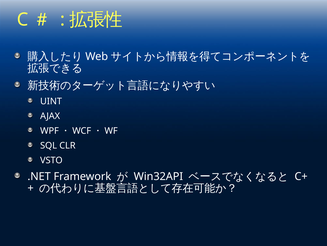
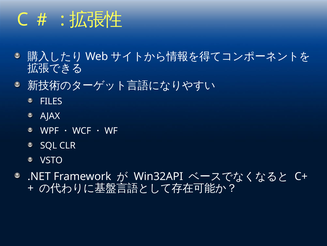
UINT: UINT -> FILES
